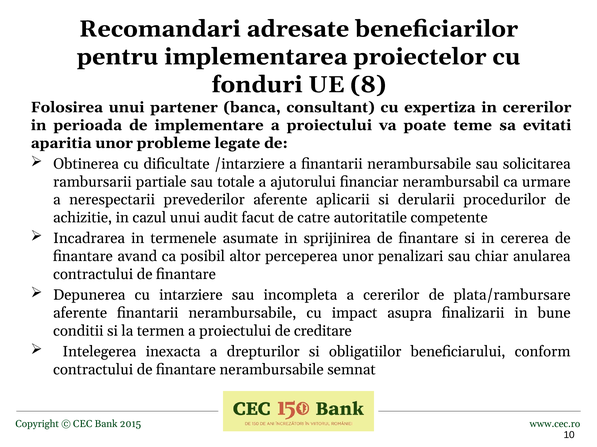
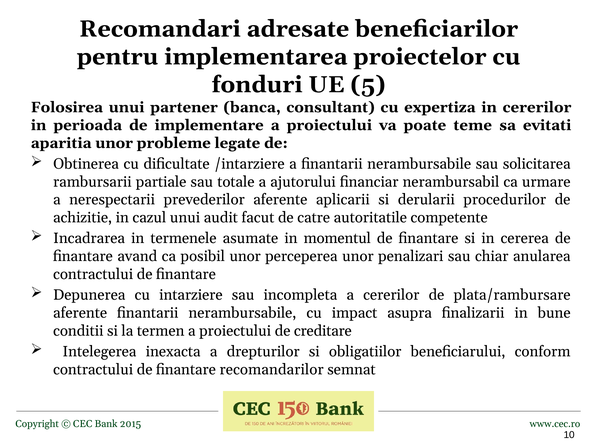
8: 8 -> 5
sprijinirea: sprijinirea -> momentul
posibil altor: altor -> unor
finantare nerambursabile: nerambursabile -> recomandarilor
